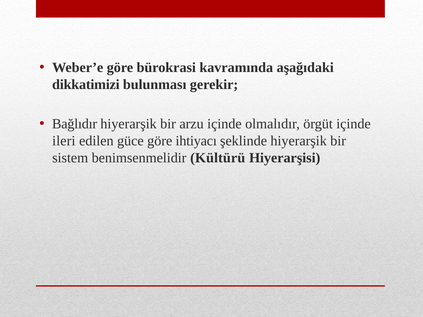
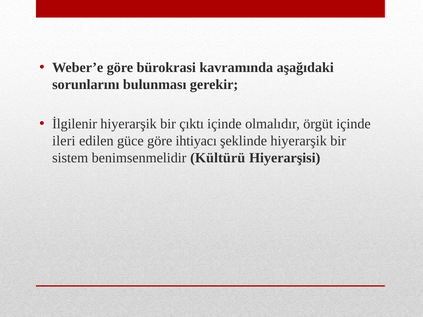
dikkatimizi: dikkatimizi -> sorunlarını
Bağlıdır: Bağlıdır -> İlgilenir
arzu: arzu -> çıktı
